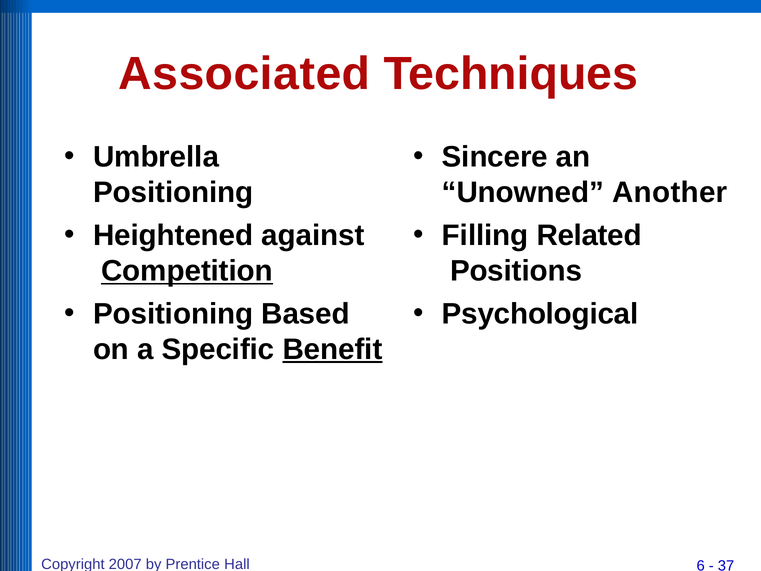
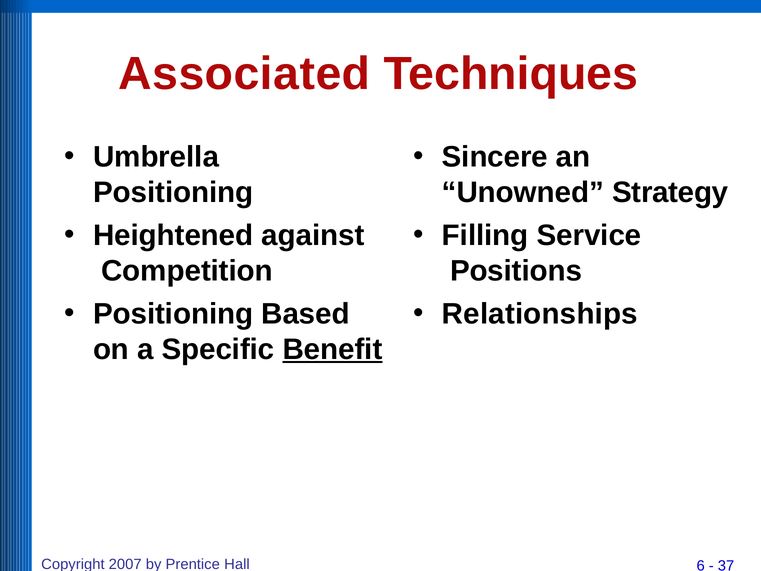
Another: Another -> Strategy
Related: Related -> Service
Competition underline: present -> none
Psychological: Psychological -> Relationships
